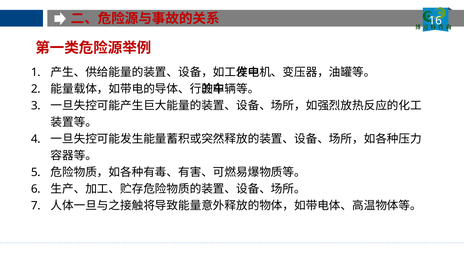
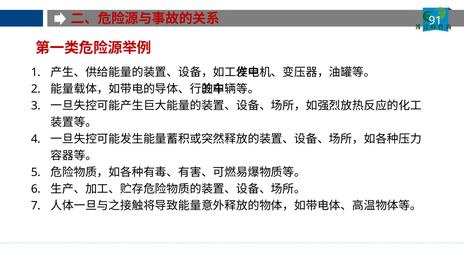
16: 16 -> 91
